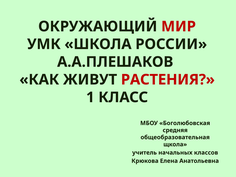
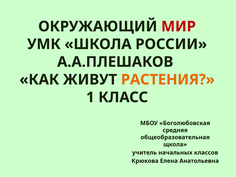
РАСТЕНИЯ colour: red -> orange
